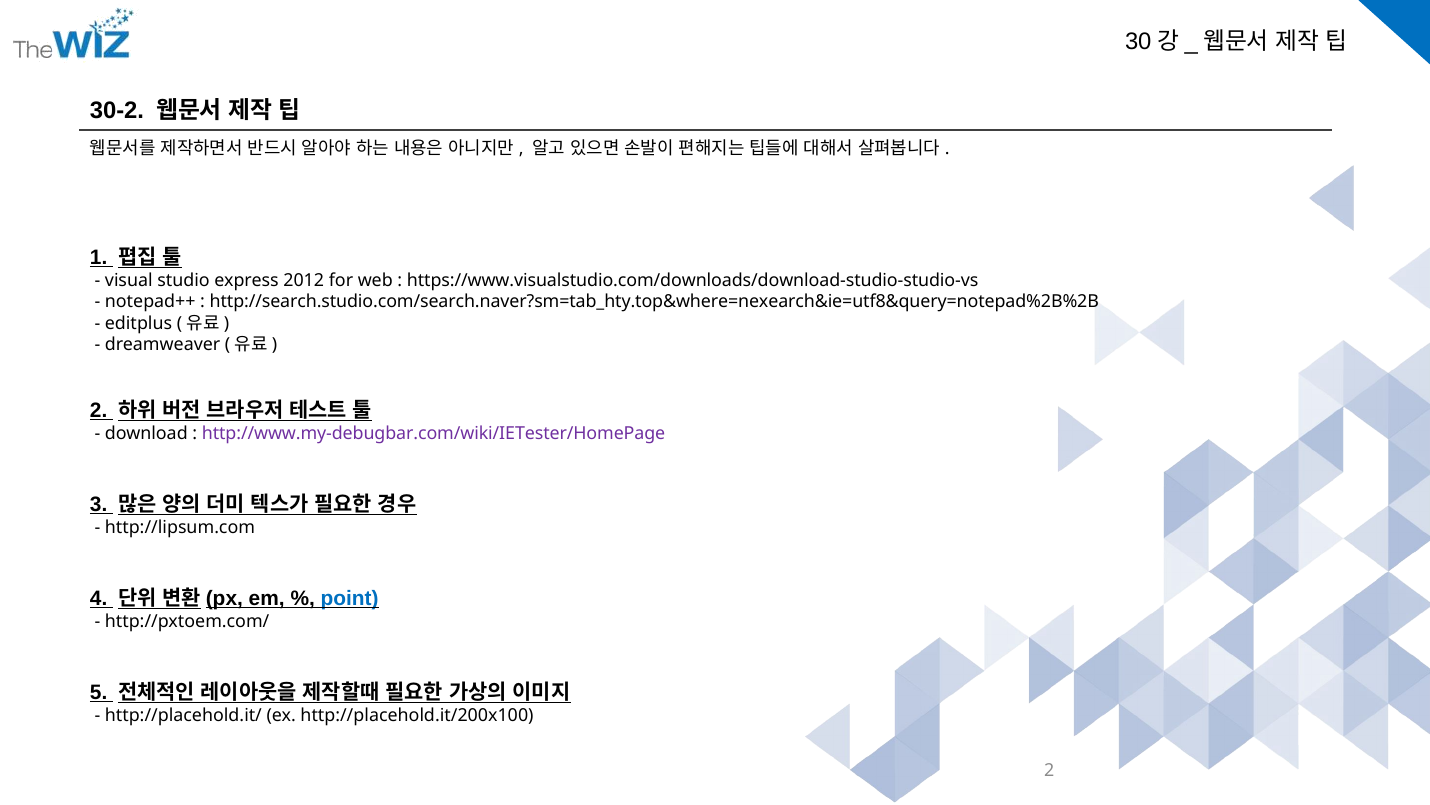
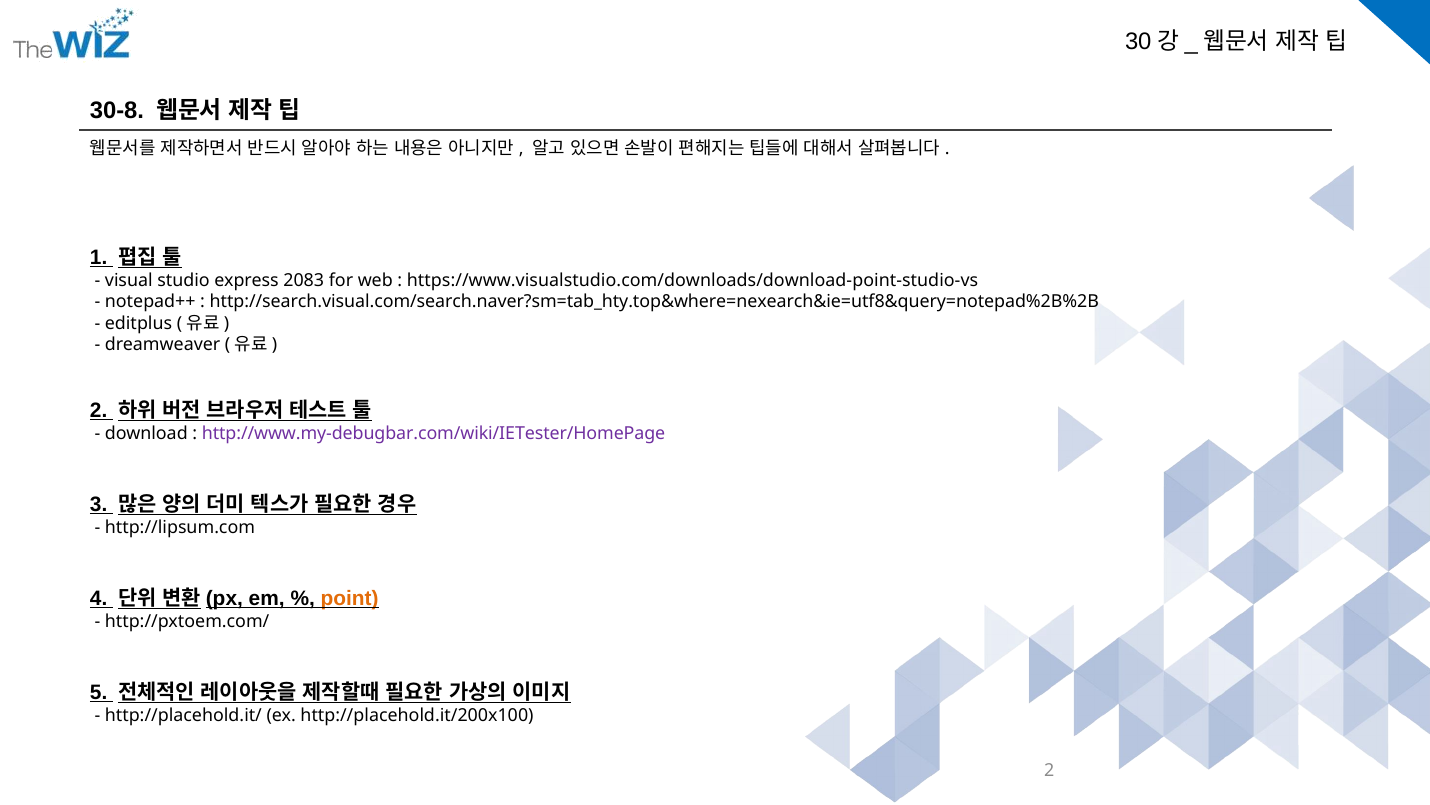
30-2: 30-2 -> 30-8
2012: 2012 -> 2083
https://www.visualstudio.com/downloads/download-studio-studio-vs: https://www.visualstudio.com/downloads/download-studio-studio-vs -> https://www.visualstudio.com/downloads/download-point-studio-vs
http://search.studio.com/search.naver?sm=tab_hty.top&where=nexearch&ie=utf8&query=notepad%2B%2B: http://search.studio.com/search.naver?sm=tab_hty.top&where=nexearch&ie=utf8&query=notepad%2B%2B -> http://search.visual.com/search.naver?sm=tab_hty.top&where=nexearch&ie=utf8&query=notepad%2B%2B
point colour: blue -> orange
